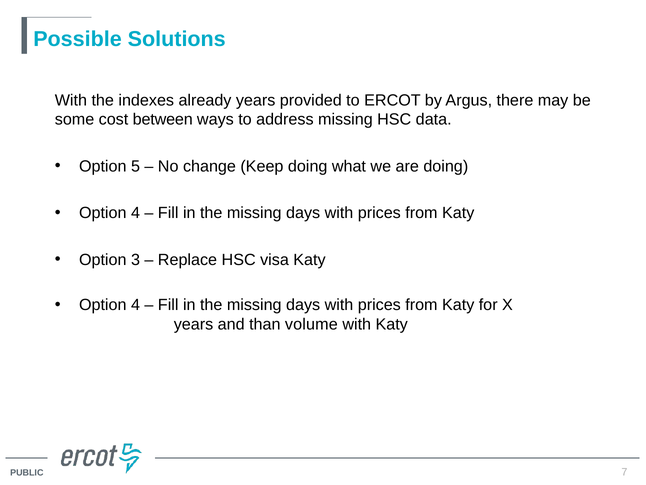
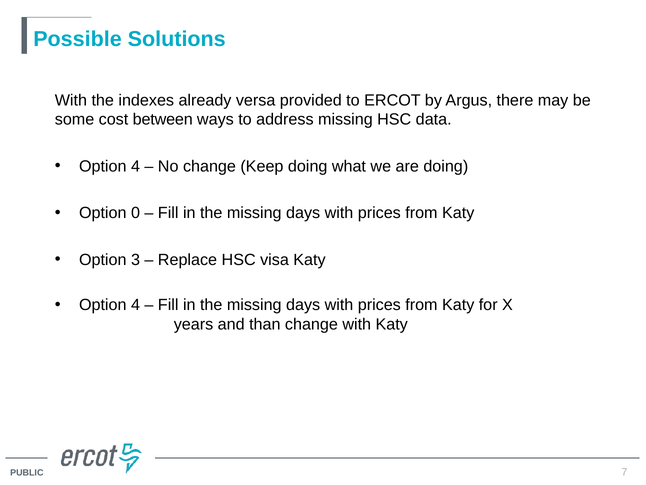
already years: years -> versa
5 at (135, 166): 5 -> 4
4 at (135, 213): 4 -> 0
than volume: volume -> change
